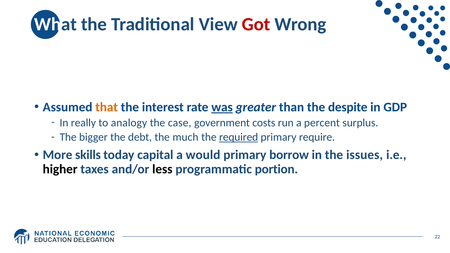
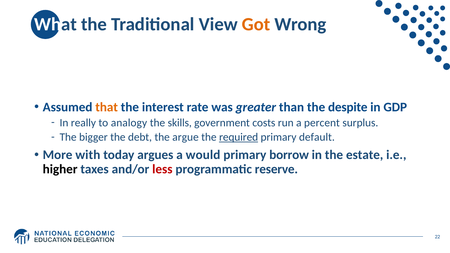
Got colour: red -> orange
was underline: present -> none
case: case -> skills
much: much -> argue
require: require -> default
skills: skills -> with
capital: capital -> argues
issues: issues -> estate
less colour: black -> red
portion: portion -> reserve
